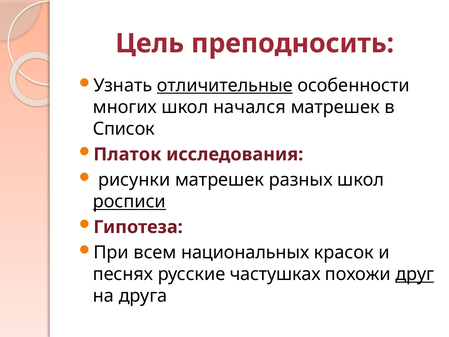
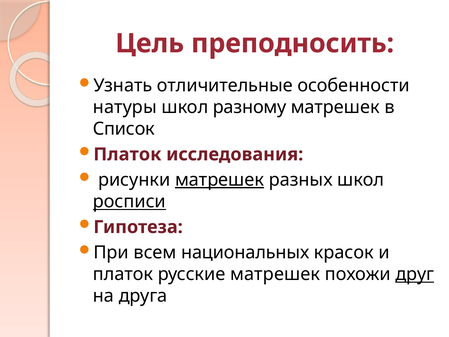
отличительные underline: present -> none
многих: многих -> натуры
начался: начался -> разному
матрешек at (220, 180) underline: none -> present
песнях at (123, 274): песнях -> платок
русские частушках: частушках -> матрешек
